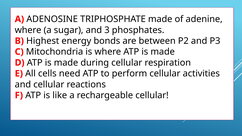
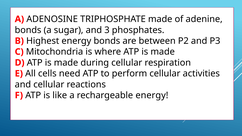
where at (28, 30): where -> bonds
rechargeable cellular: cellular -> energy
